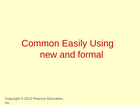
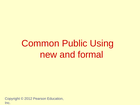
Easily: Easily -> Public
